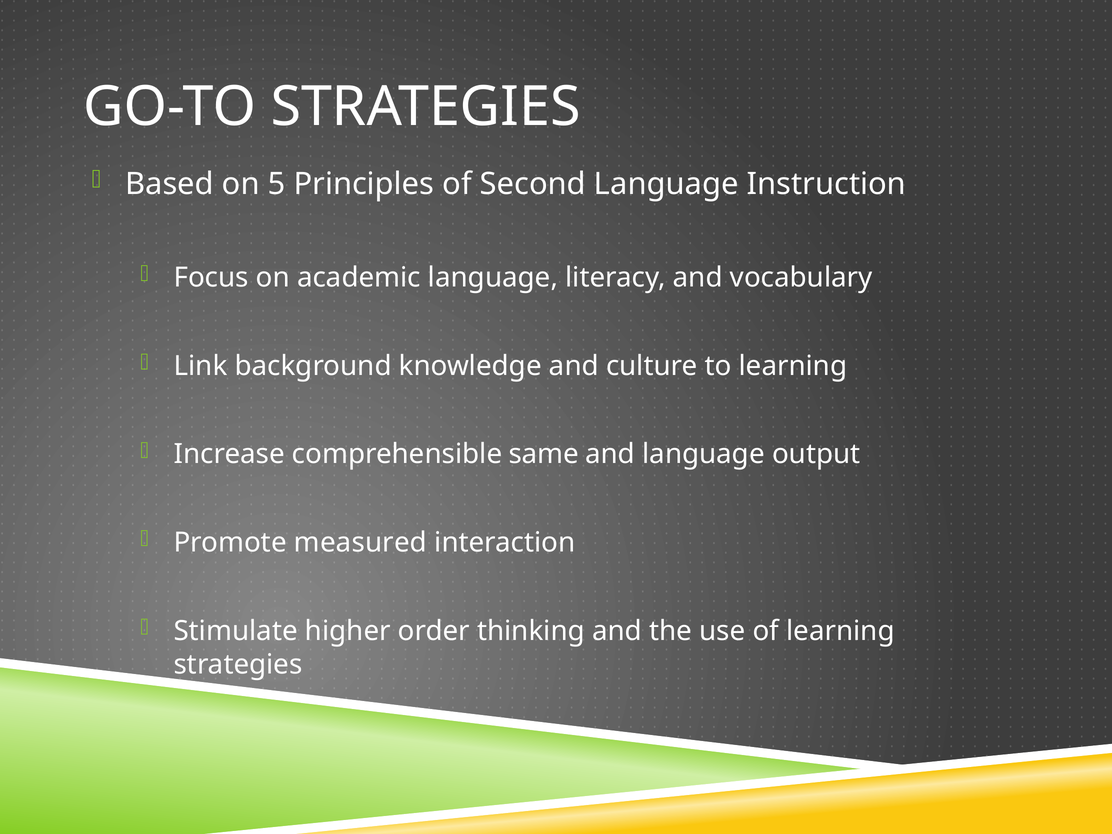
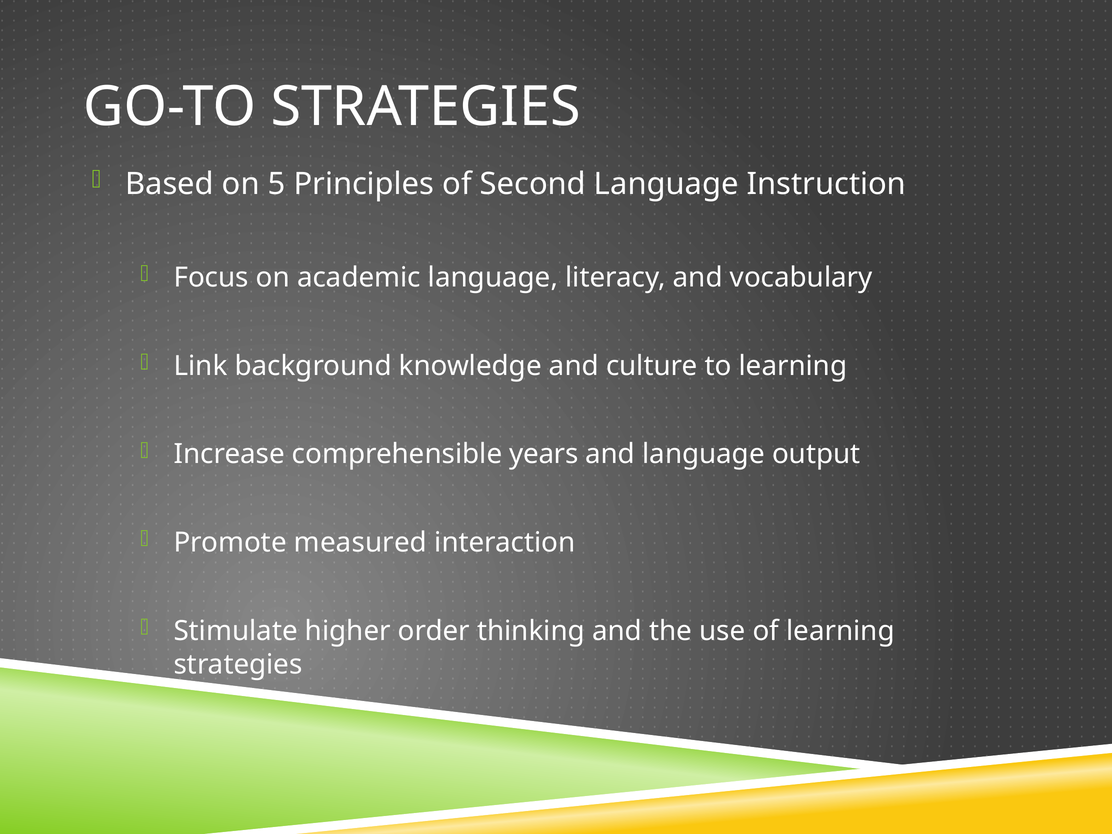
same: same -> years
